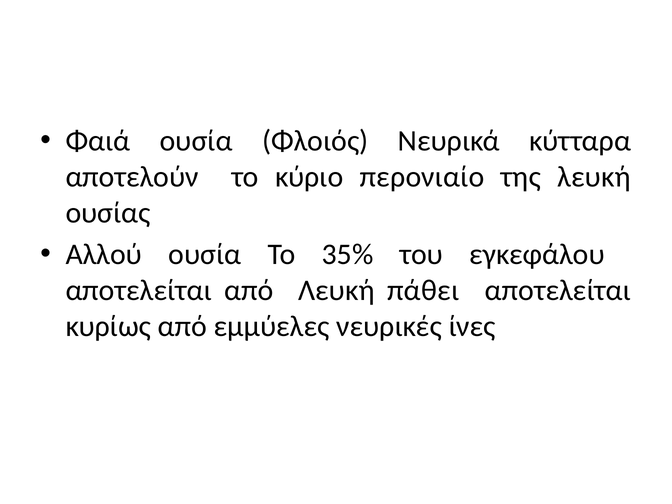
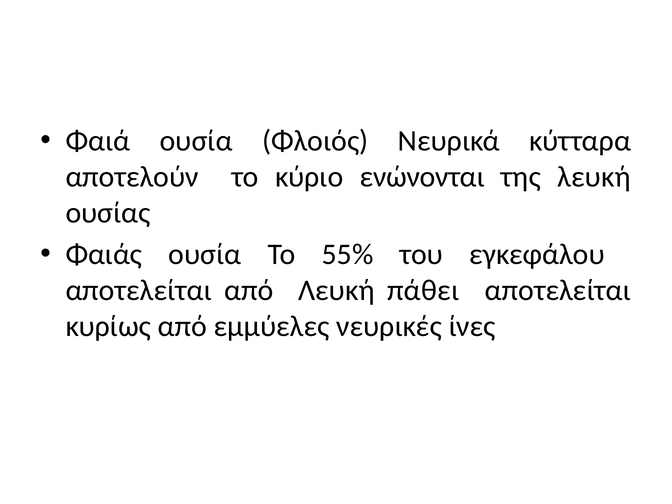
περονιαίο: περονιαίο -> ενώνονται
Αλλού: Αλλού -> Φαιάς
35%: 35% -> 55%
